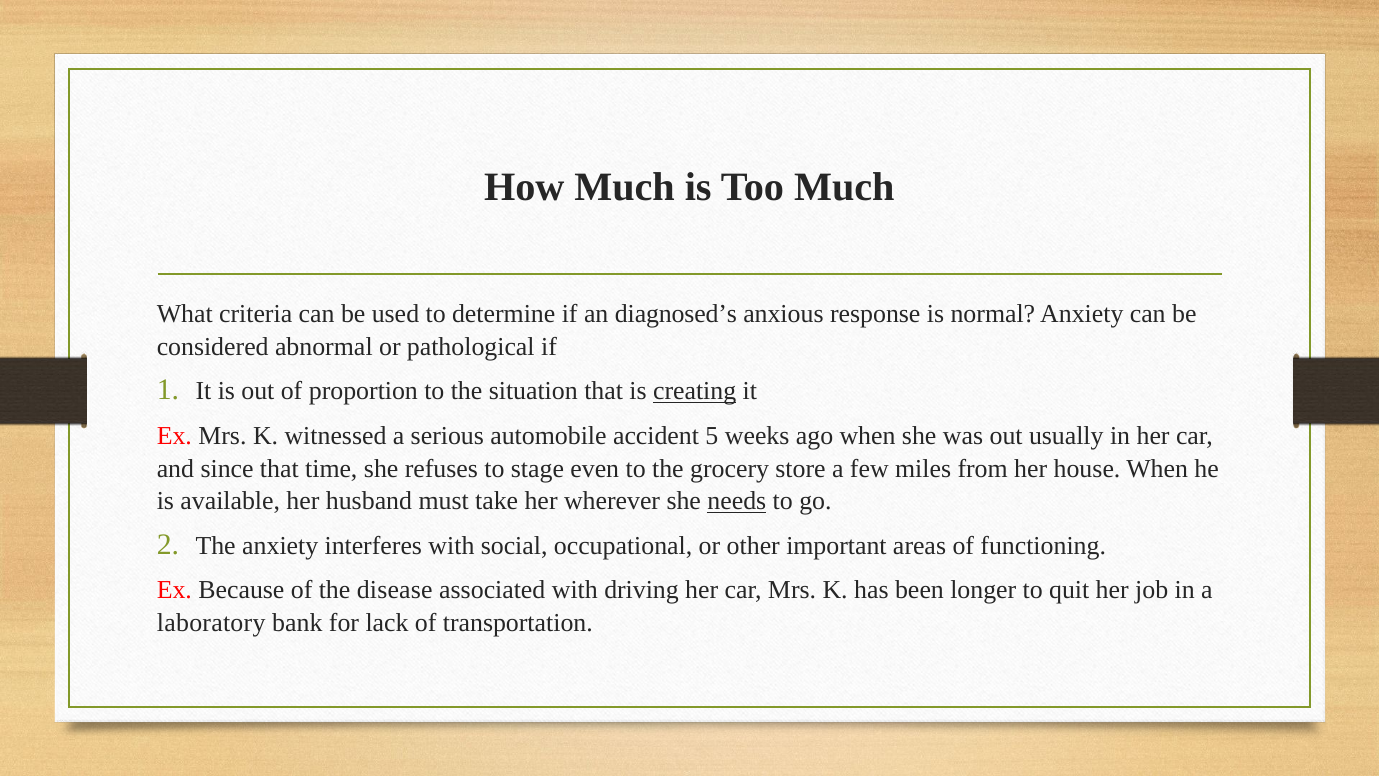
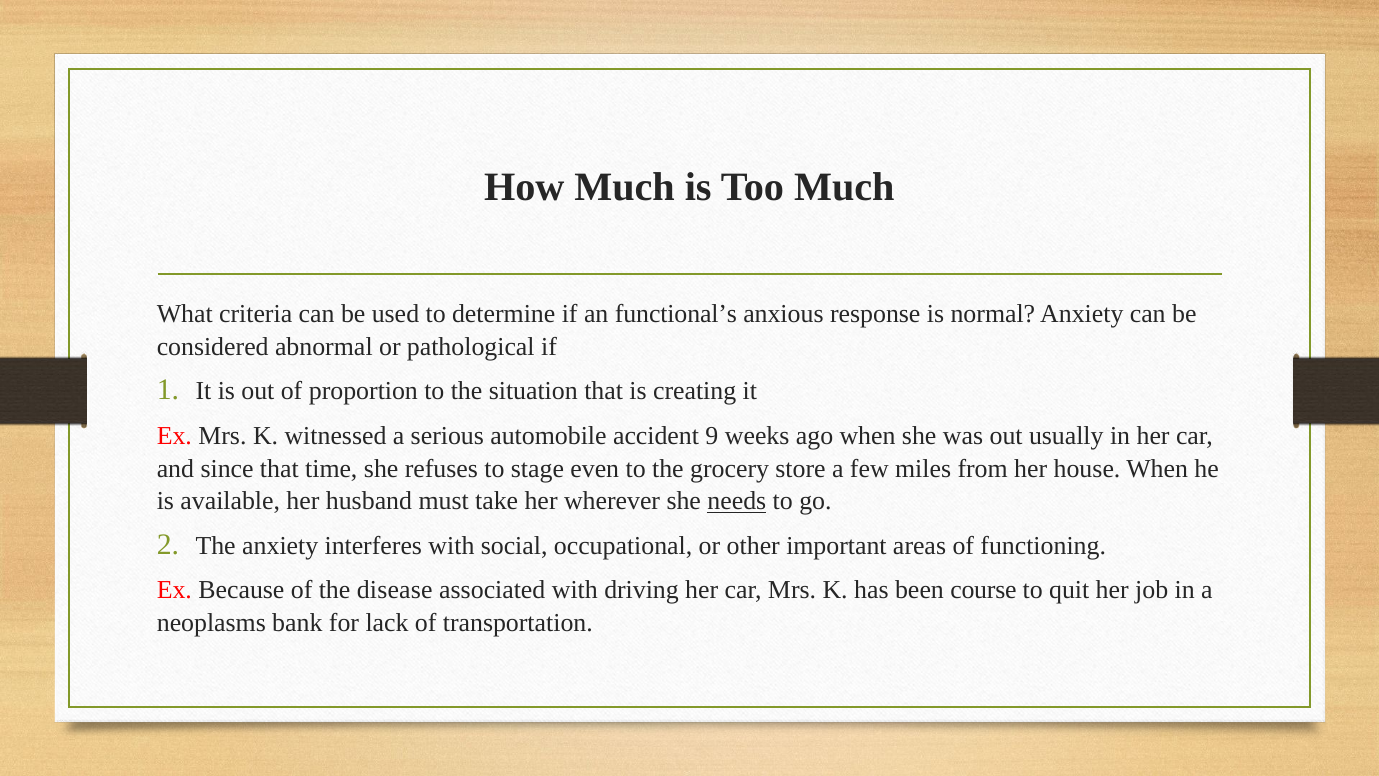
diagnosed’s: diagnosed’s -> functional’s
creating underline: present -> none
5: 5 -> 9
longer: longer -> course
laboratory: laboratory -> neoplasms
